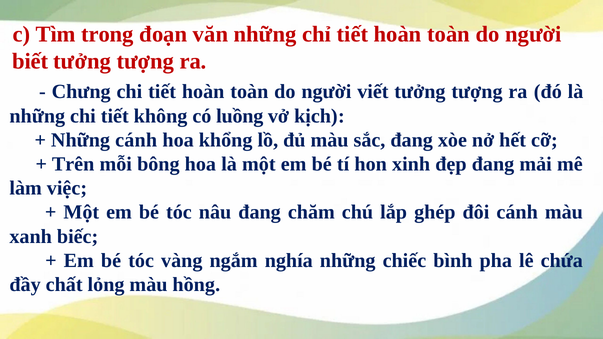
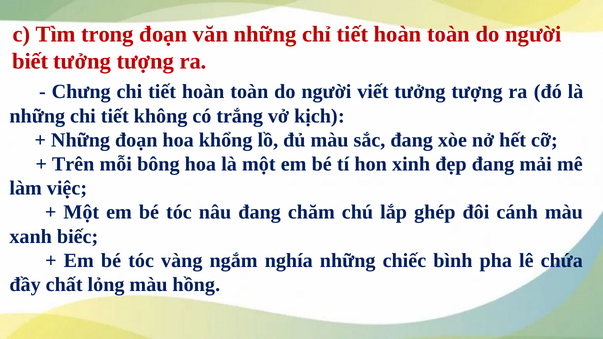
luồng: luồng -> trắng
Những cánh: cánh -> đoạn
